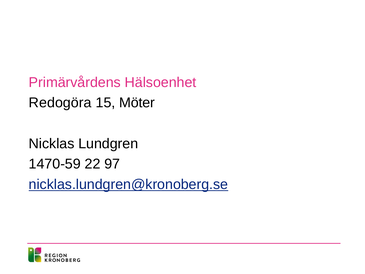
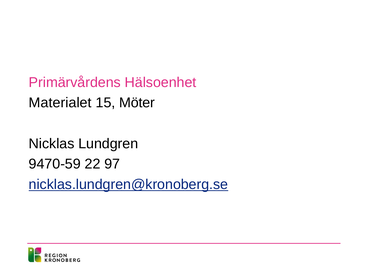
Redogöra: Redogöra -> Materialet
1470-59: 1470-59 -> 9470-59
